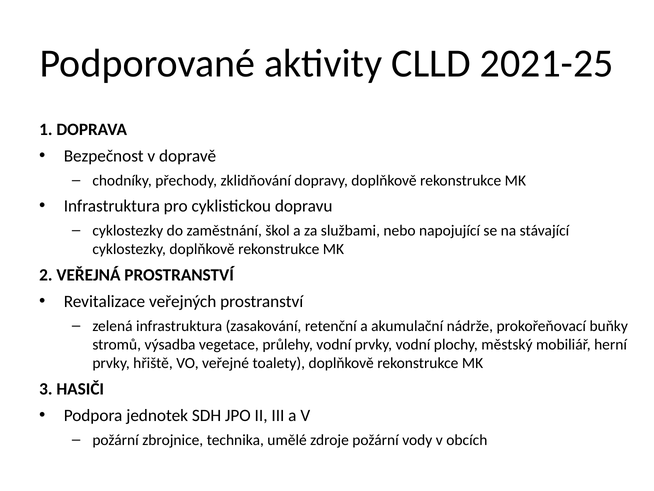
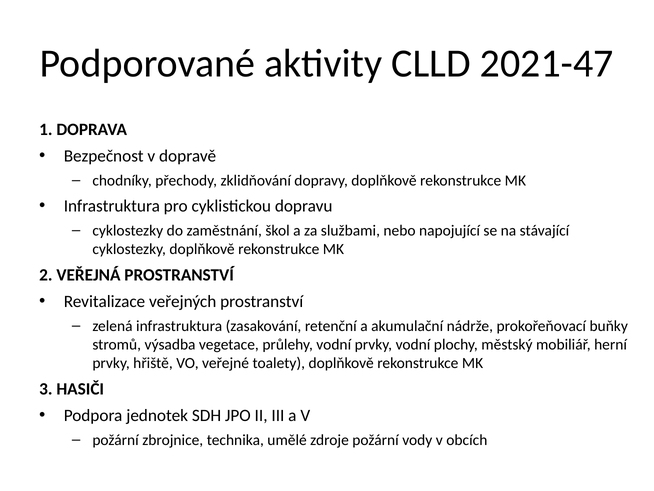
2021-25: 2021-25 -> 2021-47
